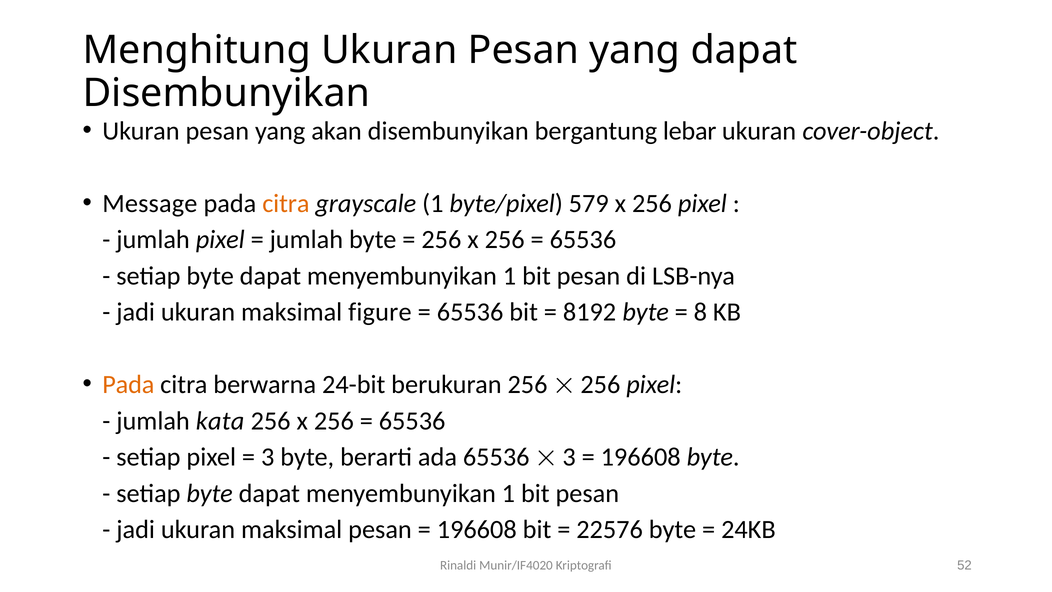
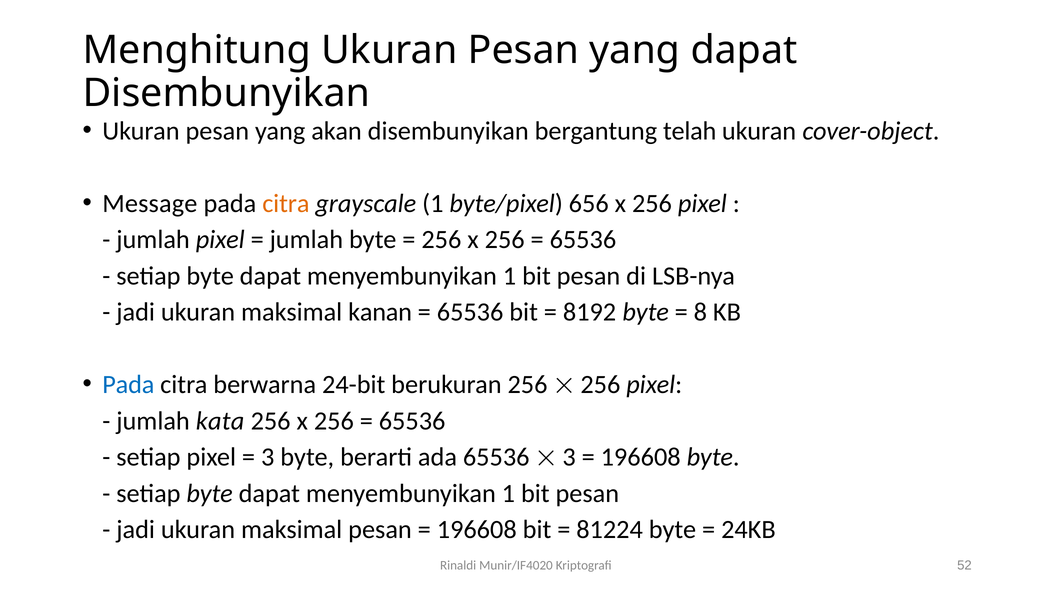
lebar: lebar -> telah
579: 579 -> 656
figure: figure -> kanan
Pada at (128, 384) colour: orange -> blue
22576: 22576 -> 81224
